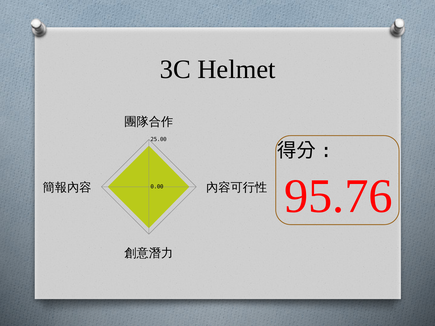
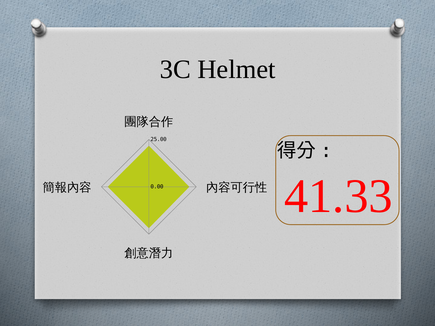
95.76: 95.76 -> 41.33
